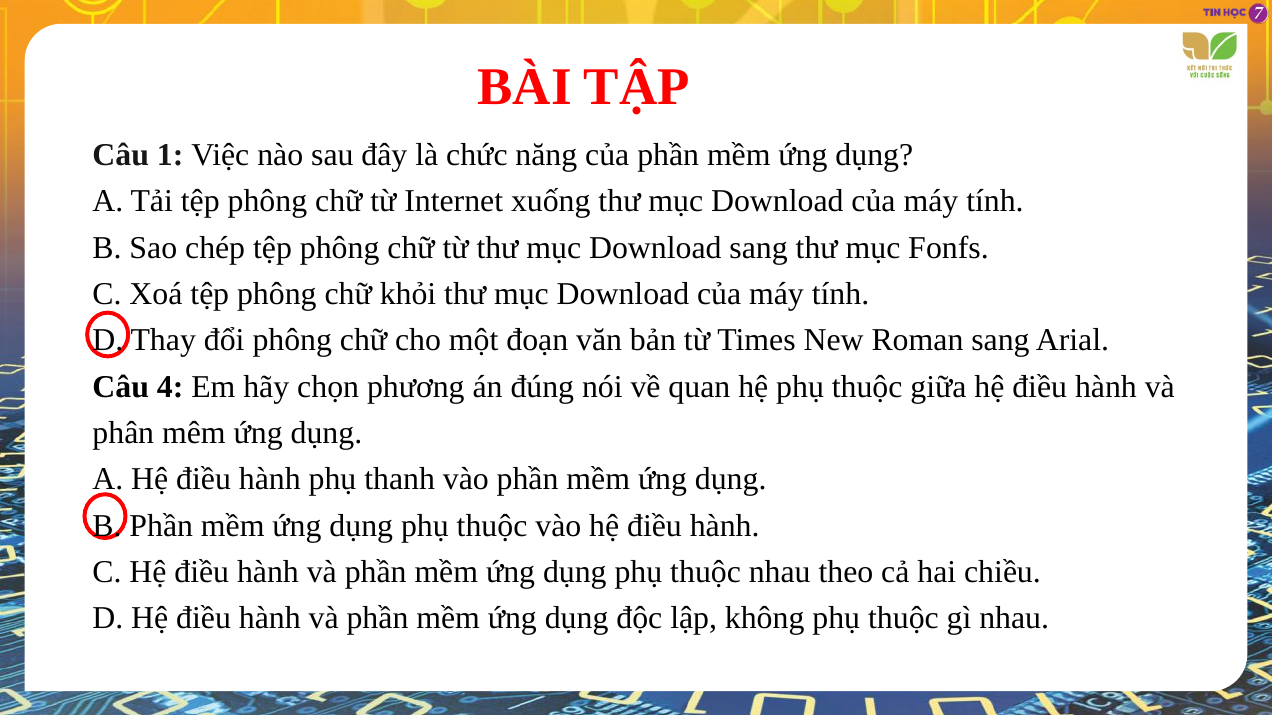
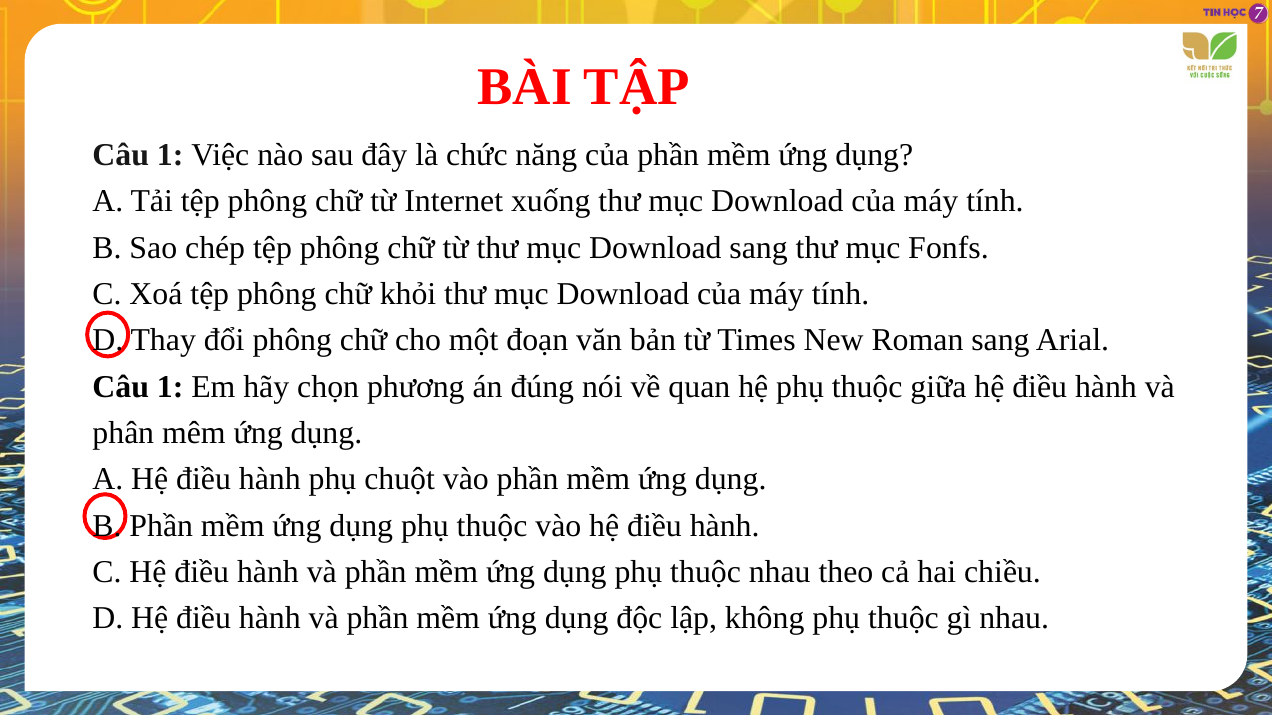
4 at (170, 387): 4 -> 1
thanh: thanh -> chuột
